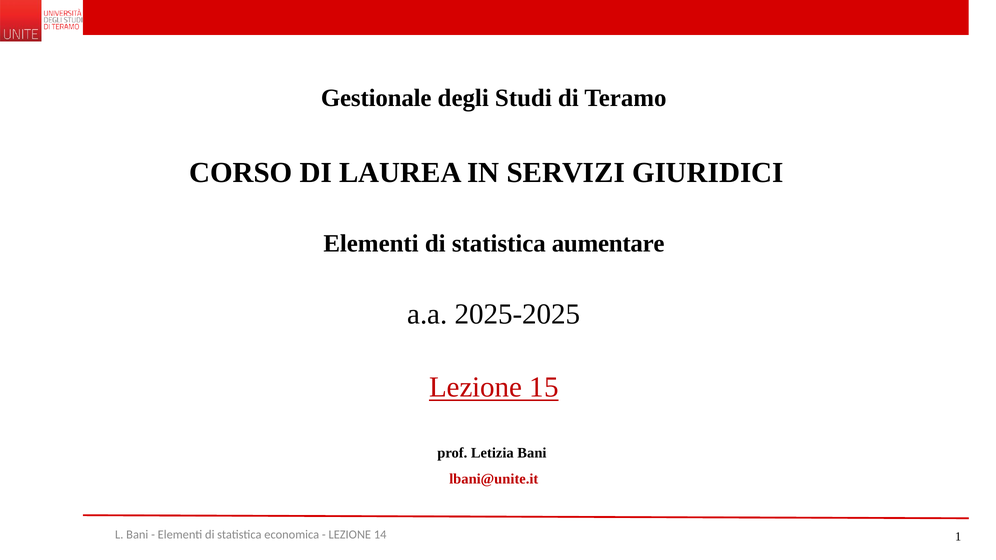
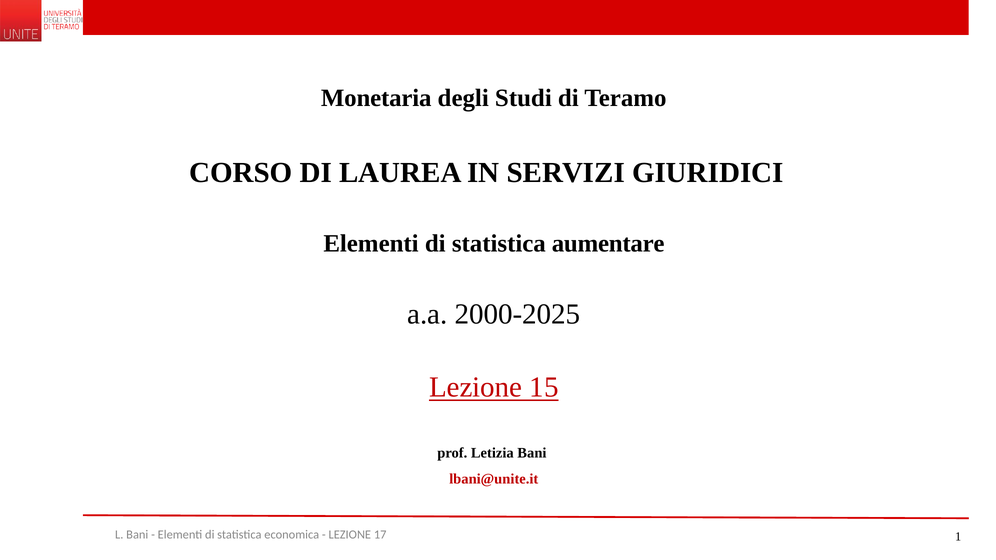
Gestionale: Gestionale -> Monetaria
2025-2025: 2025-2025 -> 2000-2025
14: 14 -> 17
